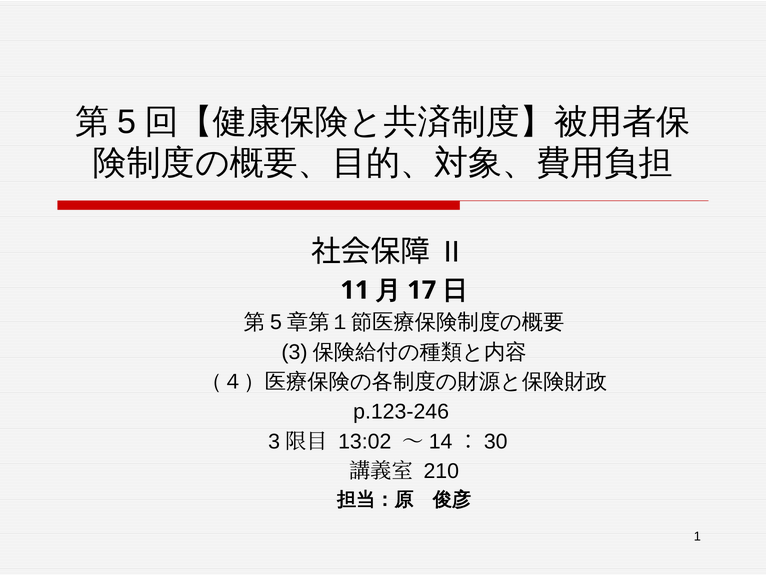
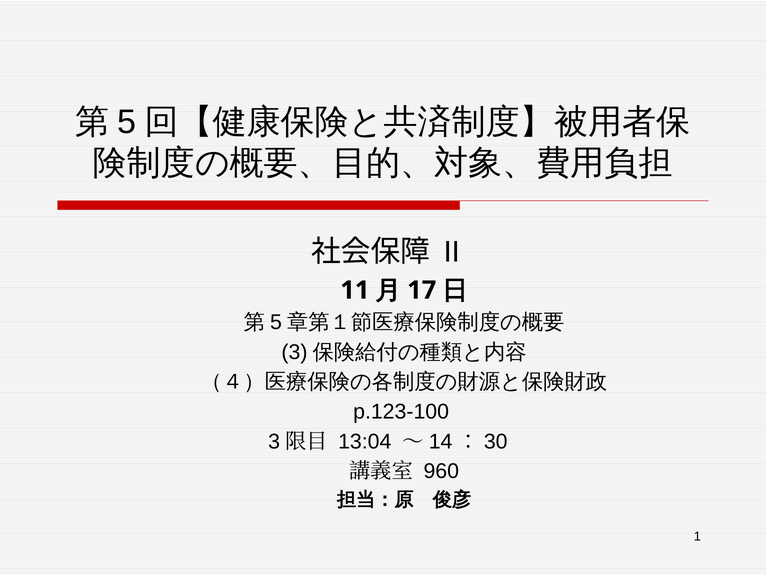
p.123-246: p.123-246 -> p.123-100
13:02: 13:02 -> 13:04
210: 210 -> 960
